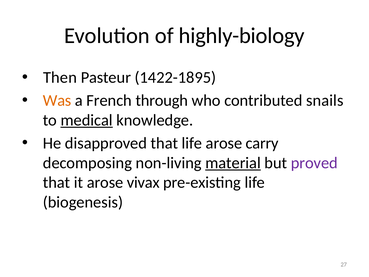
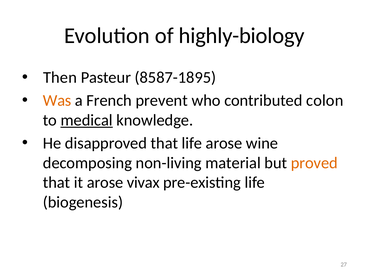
1422-1895: 1422-1895 -> 8587-1895
through: through -> prevent
snails: snails -> colon
carry: carry -> wine
material underline: present -> none
proved colour: purple -> orange
